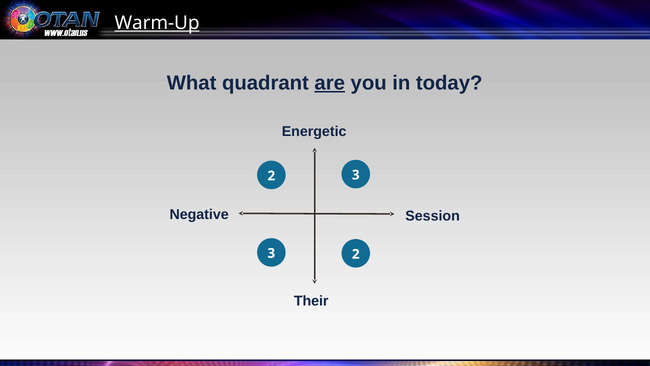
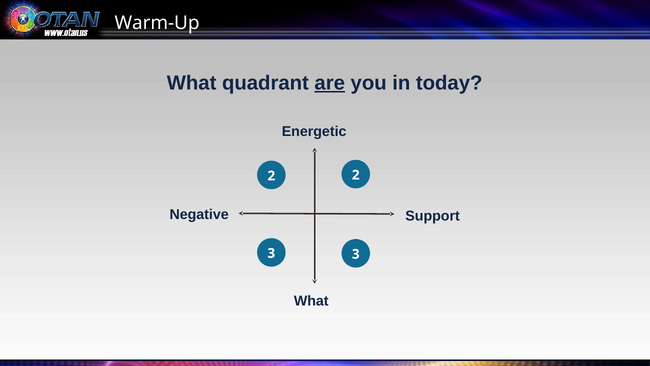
Warm-Up underline: present -> none
2 3: 3 -> 2
Session: Session -> Support
3 2: 2 -> 3
Their at (311, 301): Their -> What
